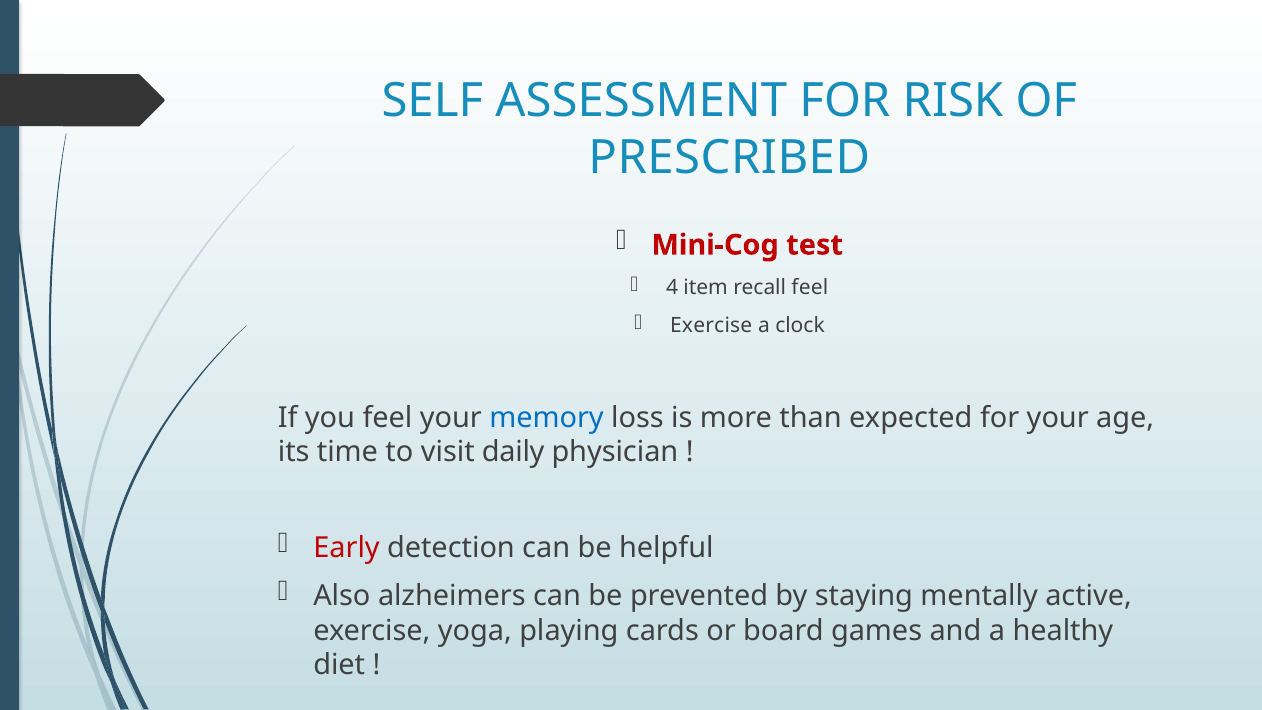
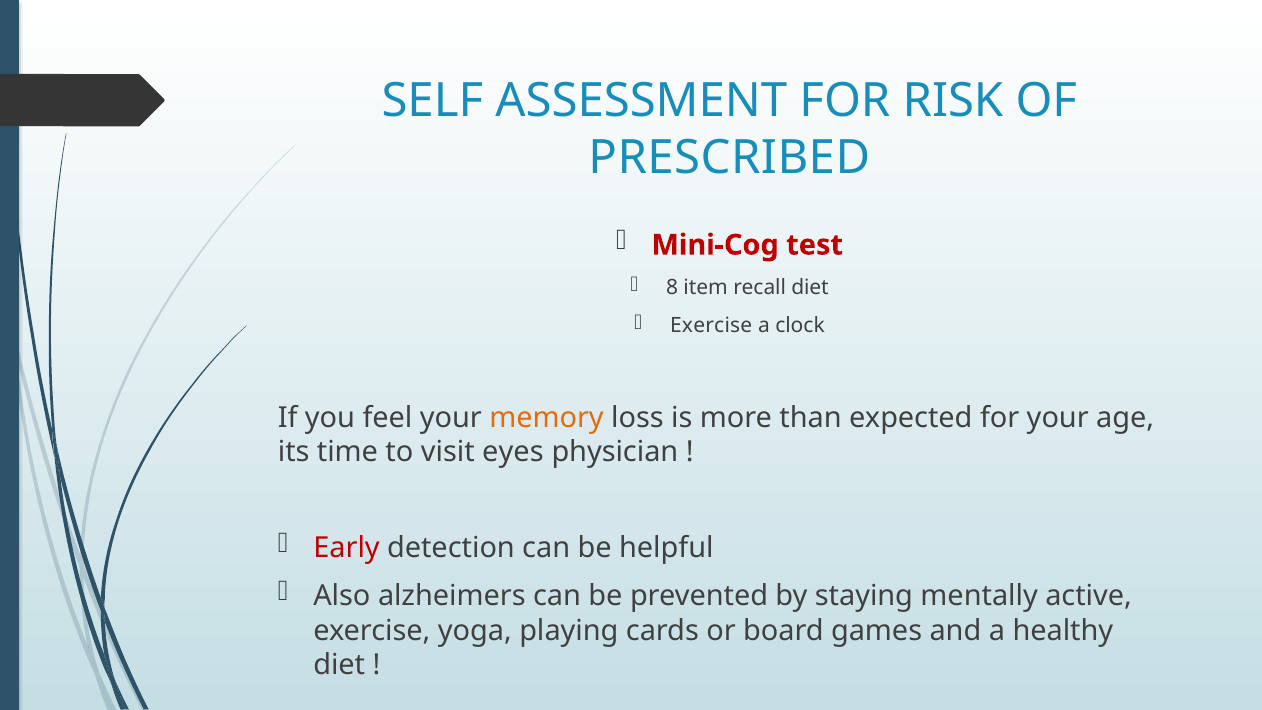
4: 4 -> 8
recall feel: feel -> diet
memory colour: blue -> orange
daily: daily -> eyes
